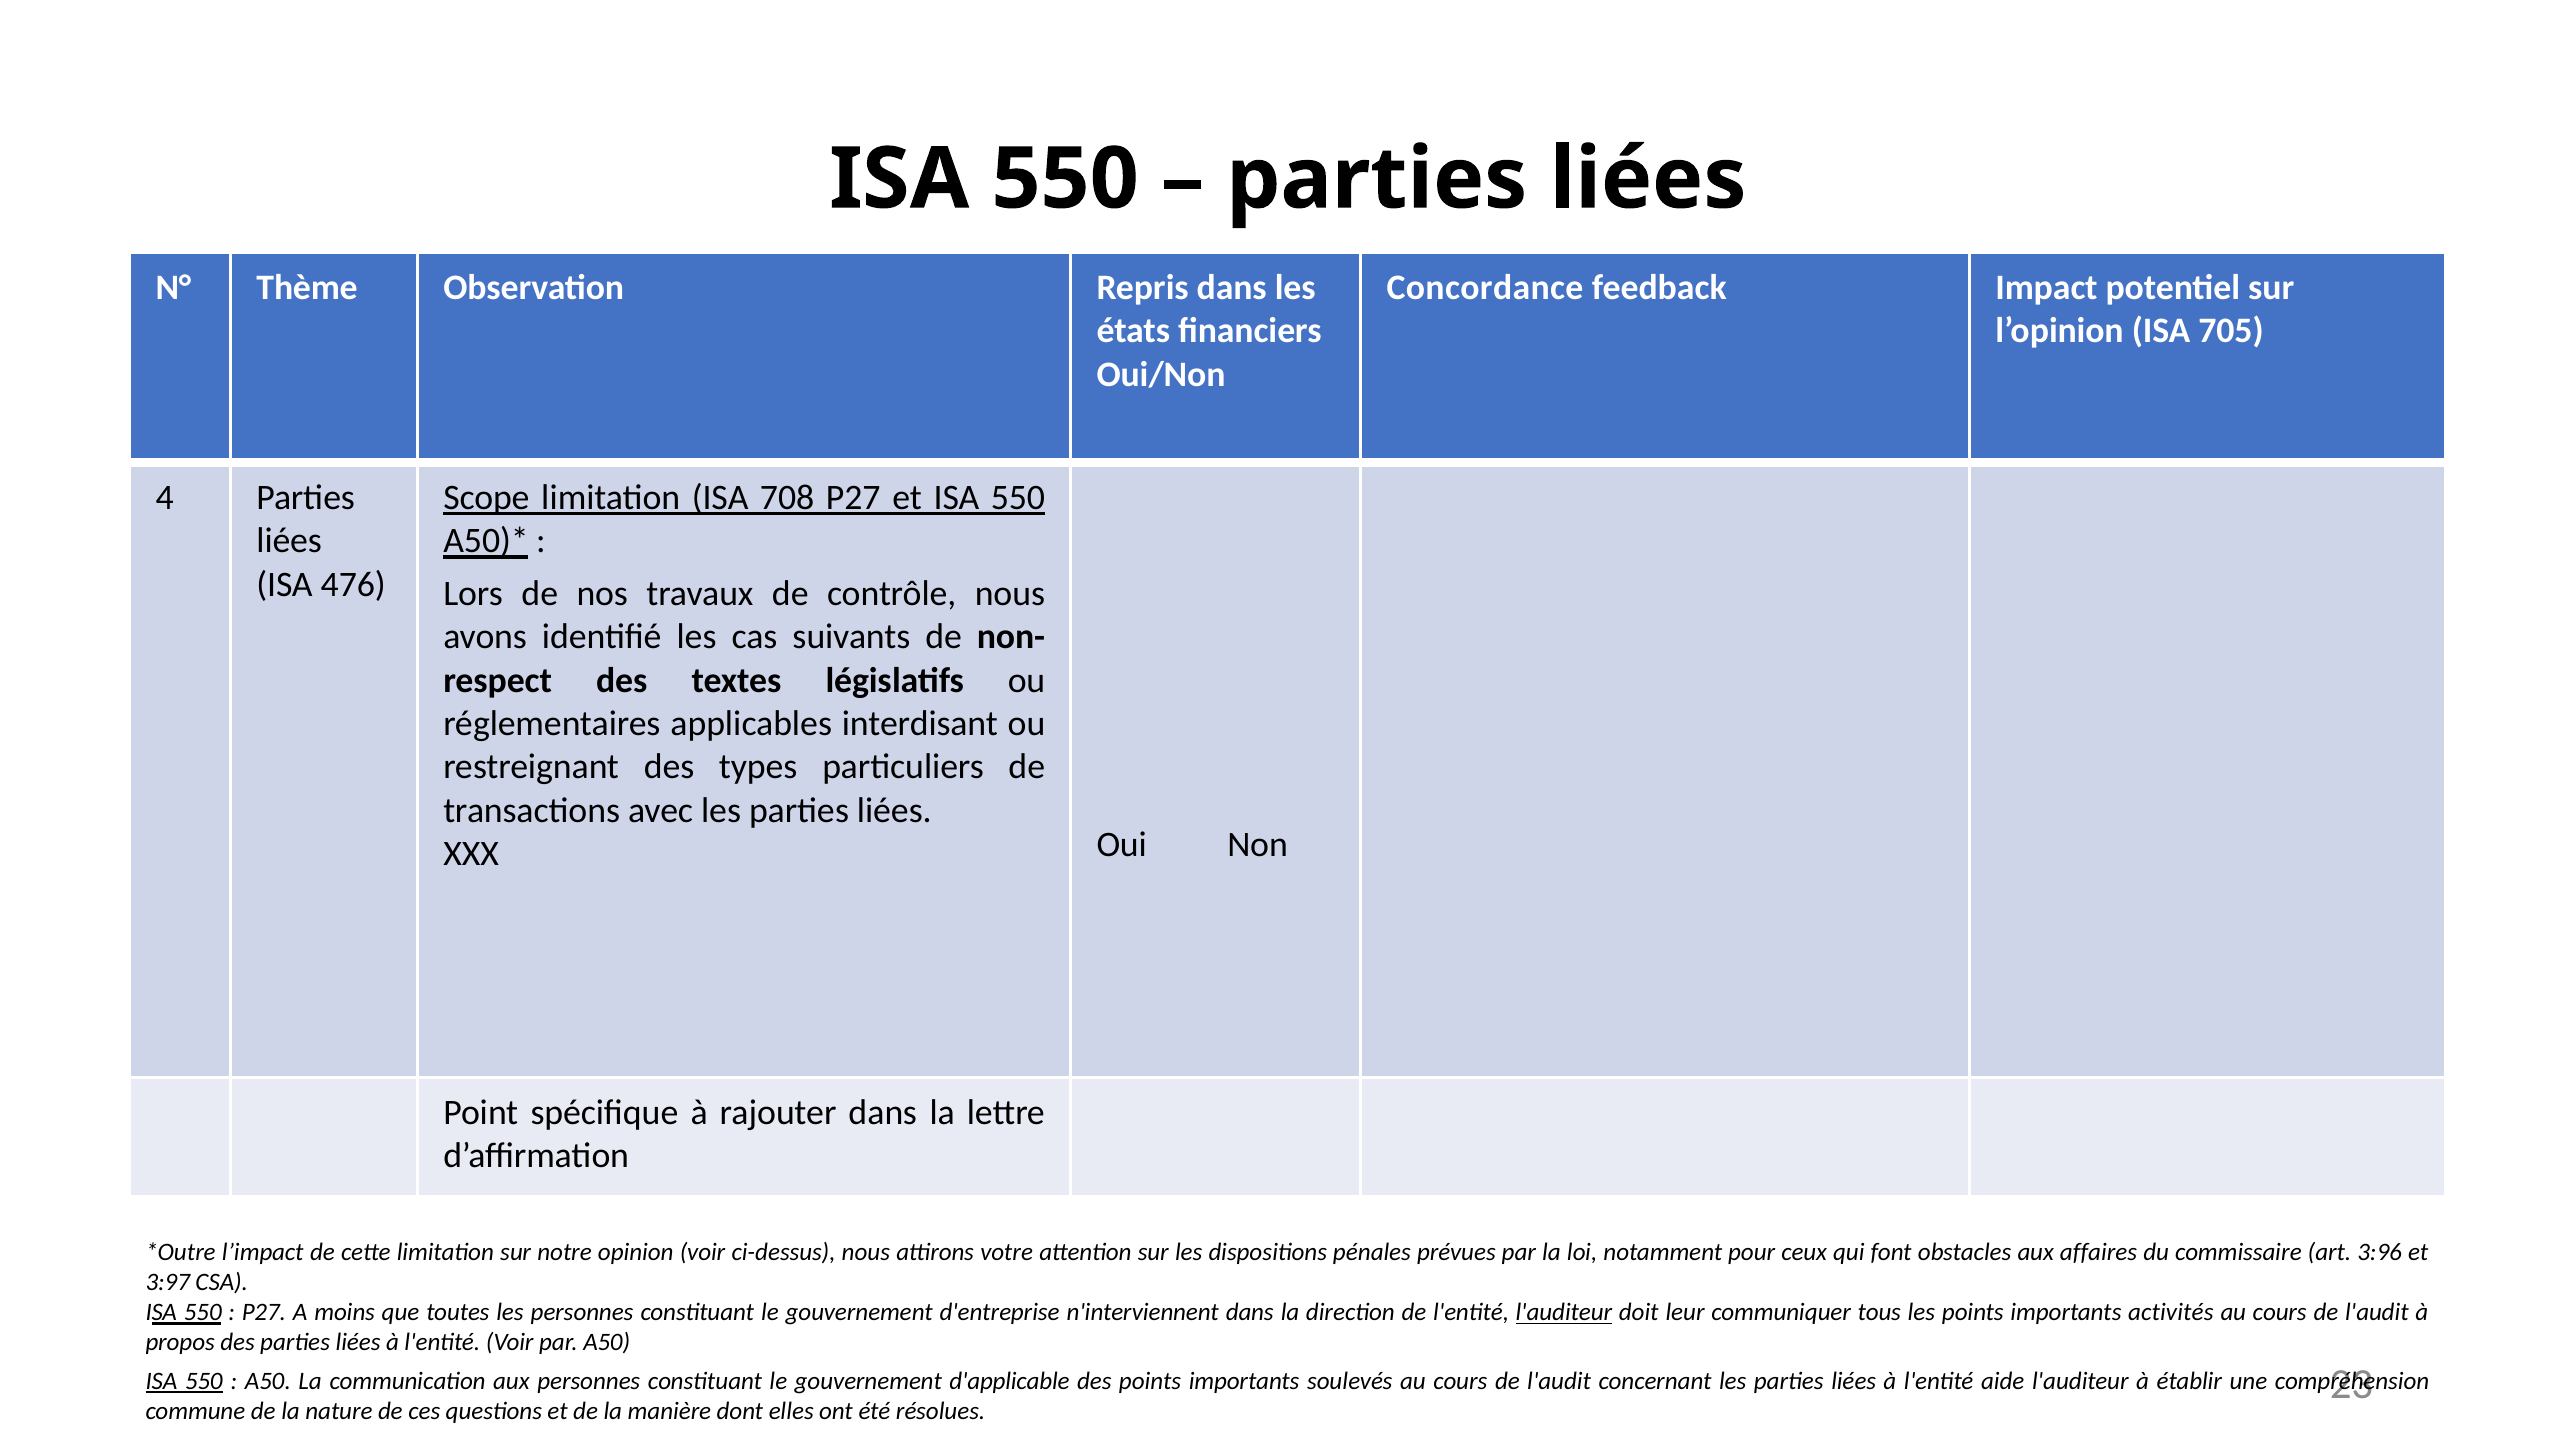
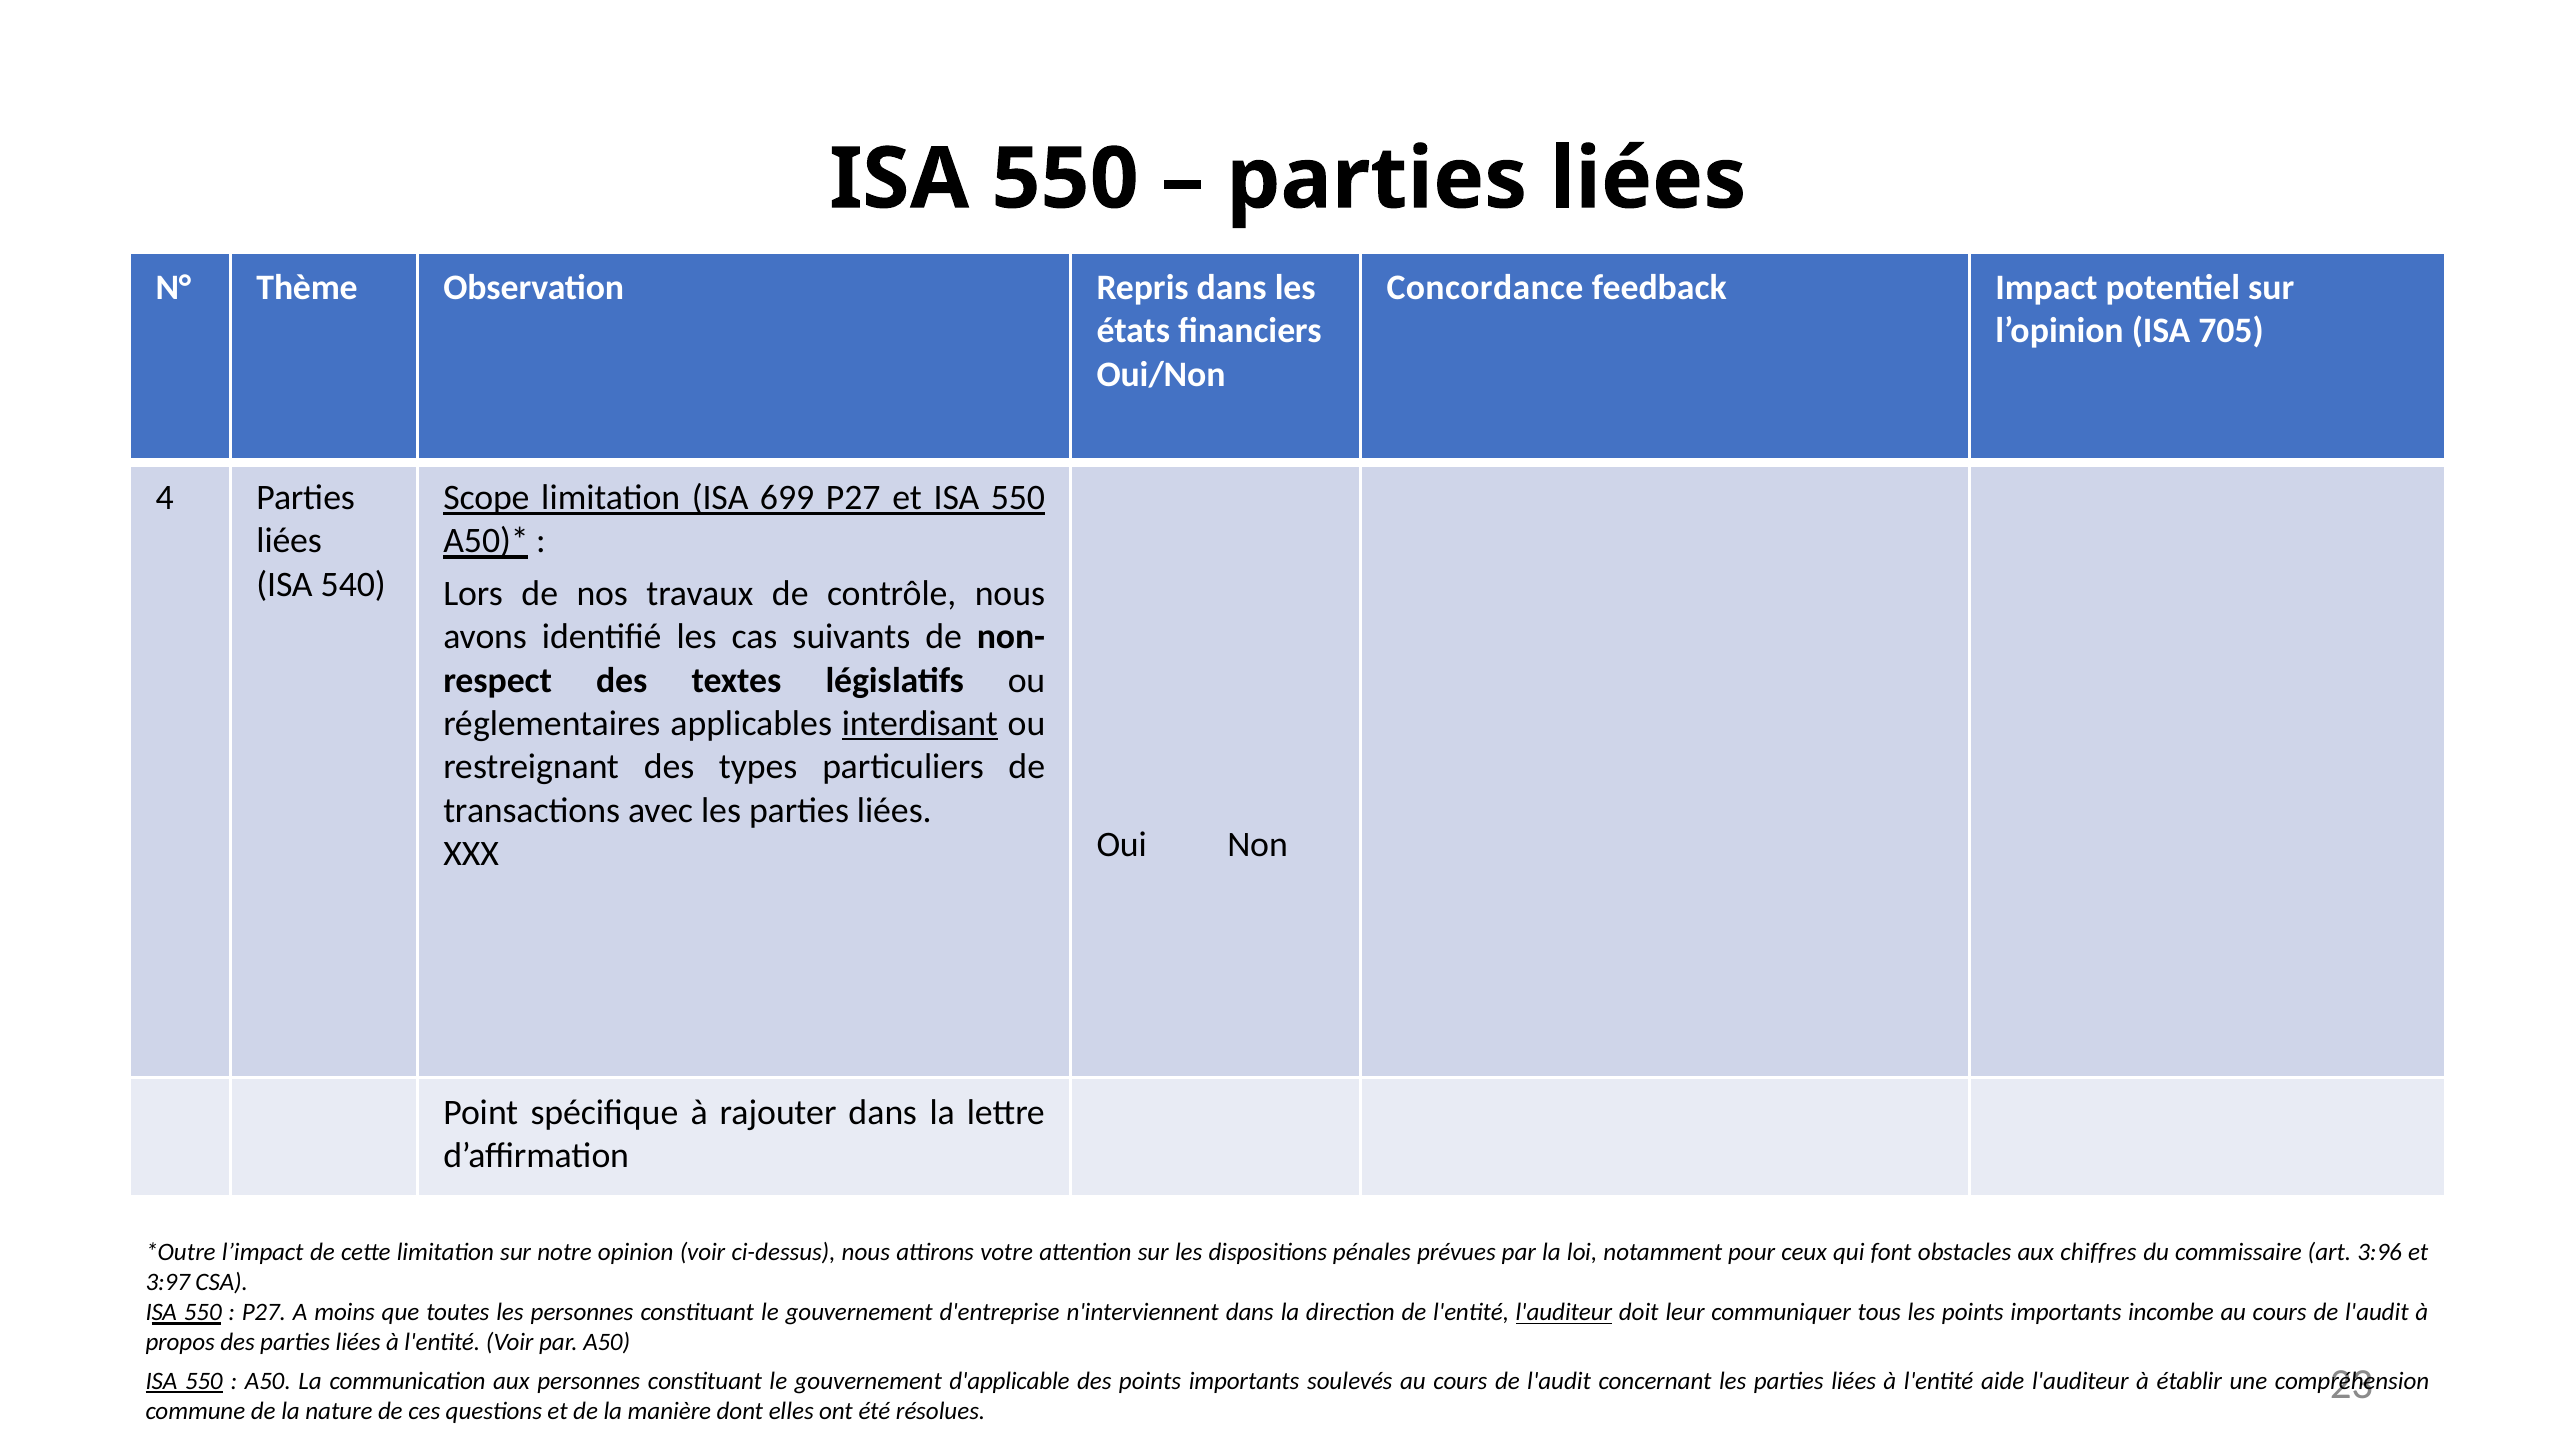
708: 708 -> 699
476: 476 -> 540
interdisant underline: none -> present
affaires: affaires -> chiffres
activités: activités -> incombe
